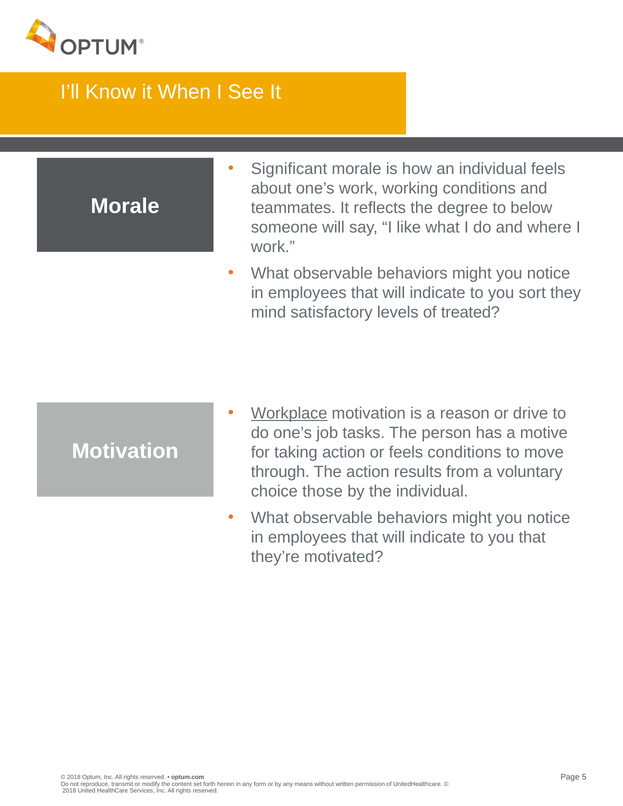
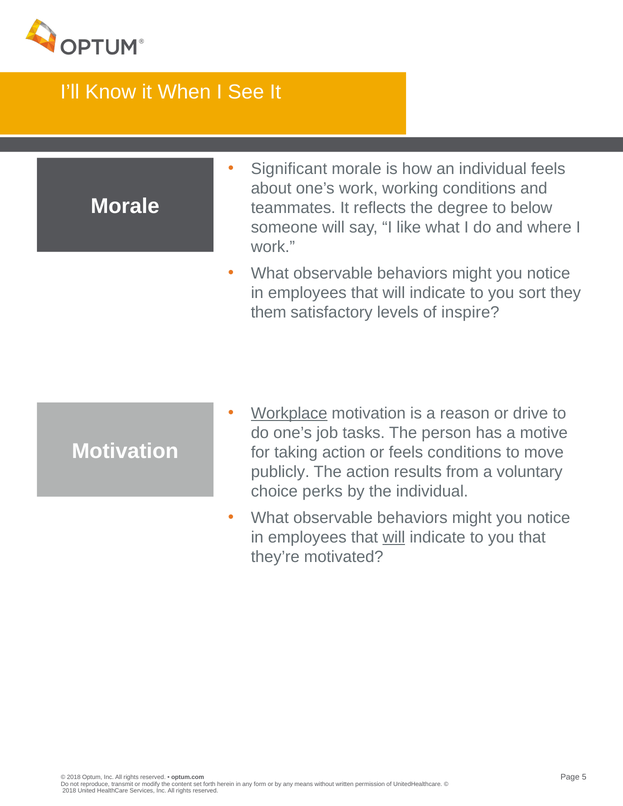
mind: mind -> them
treated: treated -> inspire
through: through -> publicly
those: those -> perks
will at (394, 537) underline: none -> present
